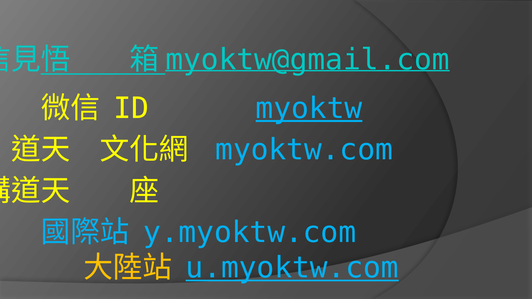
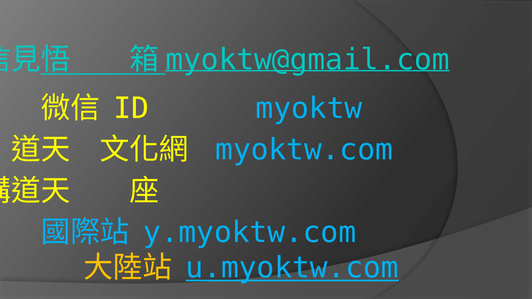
myoktw underline: present -> none
